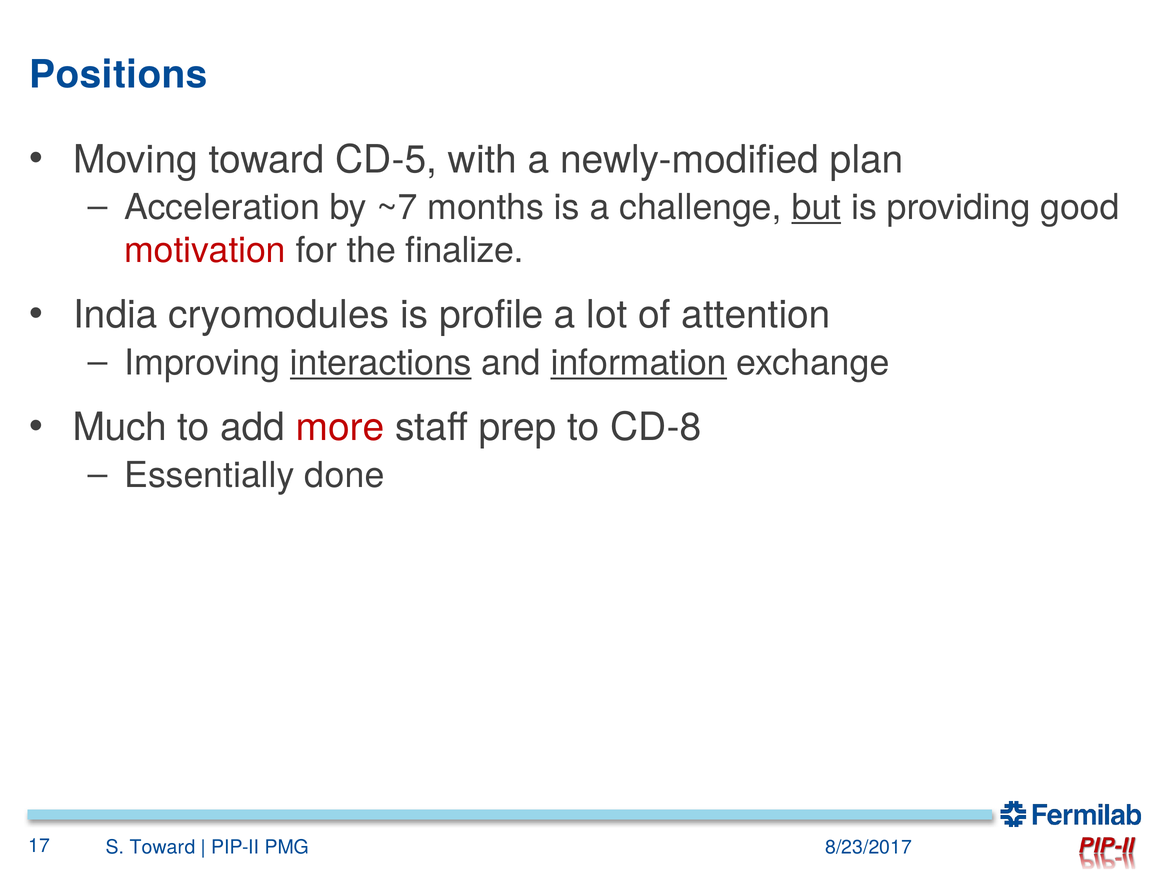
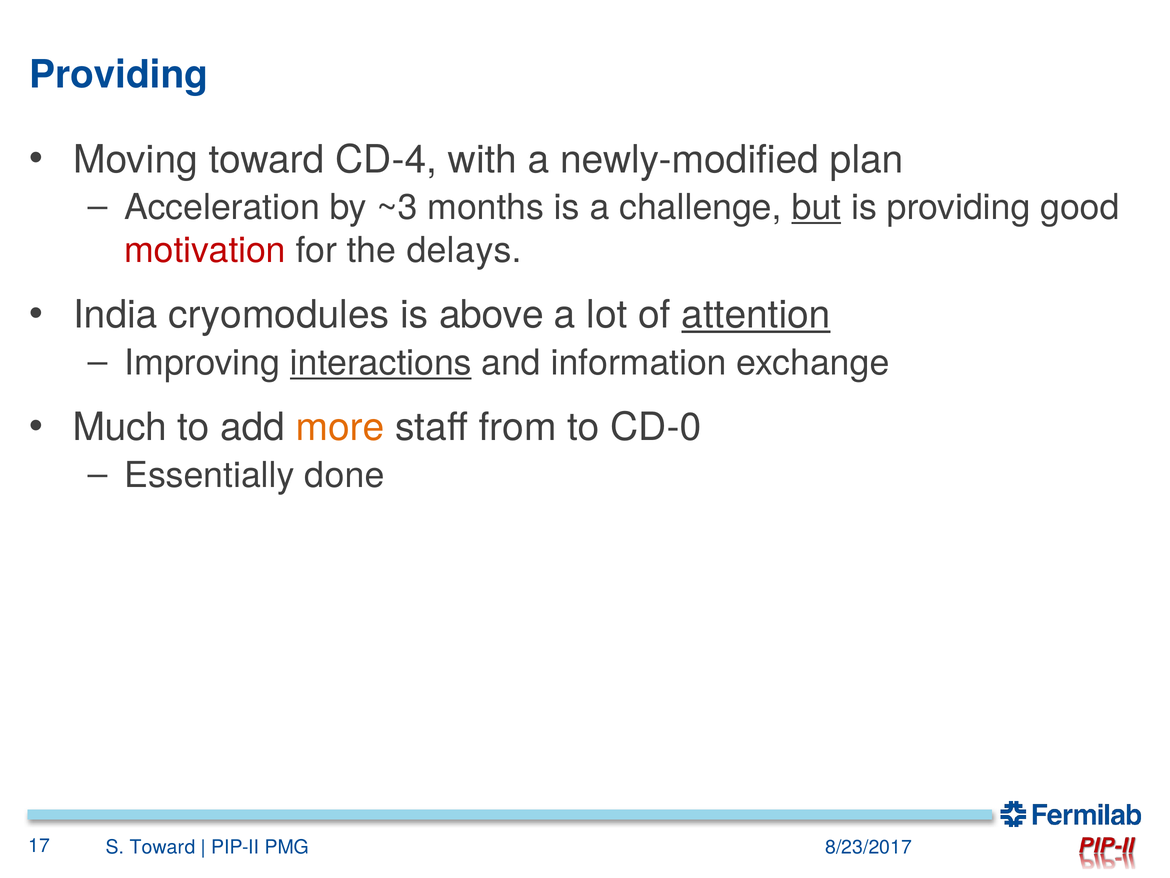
Positions at (118, 75): Positions -> Providing
CD-5: CD-5 -> CD-4
~7: ~7 -> ~3
finalize: finalize -> delays
profile: profile -> above
attention underline: none -> present
information underline: present -> none
more colour: red -> orange
prep: prep -> from
CD-8: CD-8 -> CD-0
